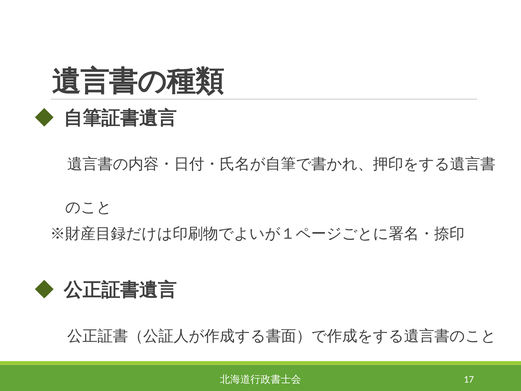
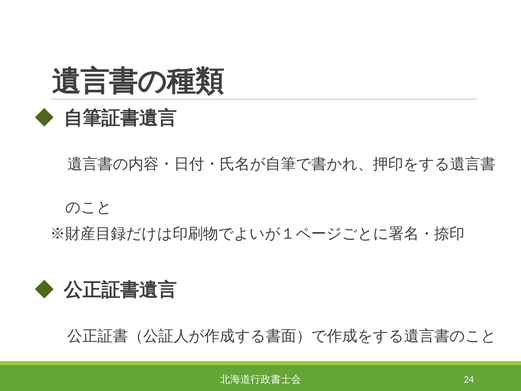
17: 17 -> 24
